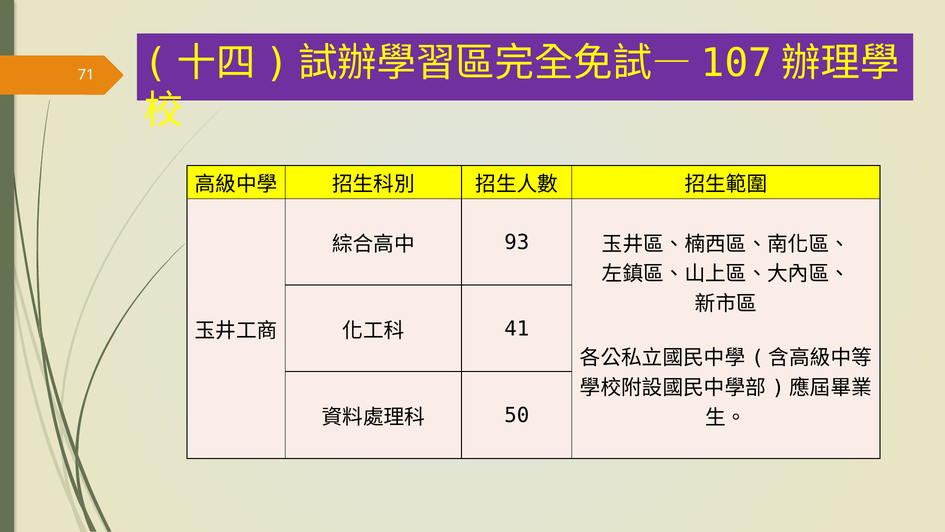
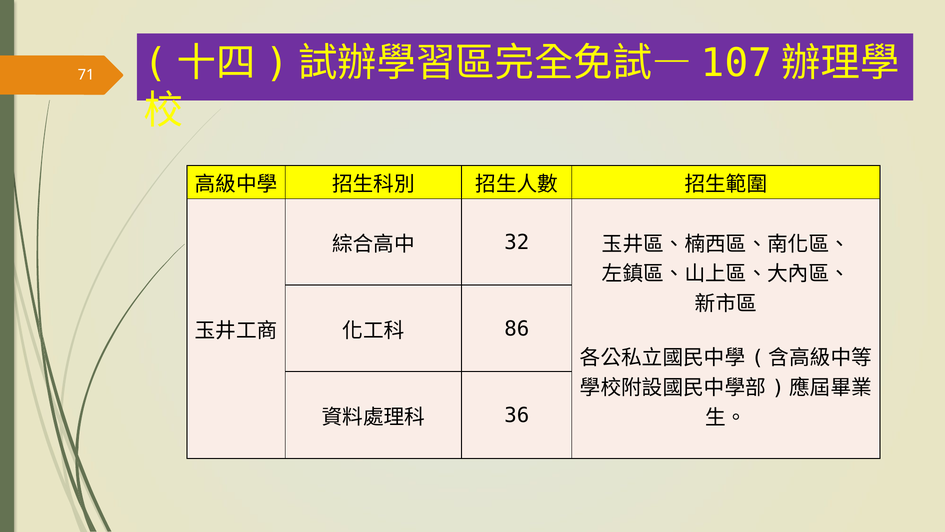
93: 93 -> 32
41: 41 -> 86
50: 50 -> 36
